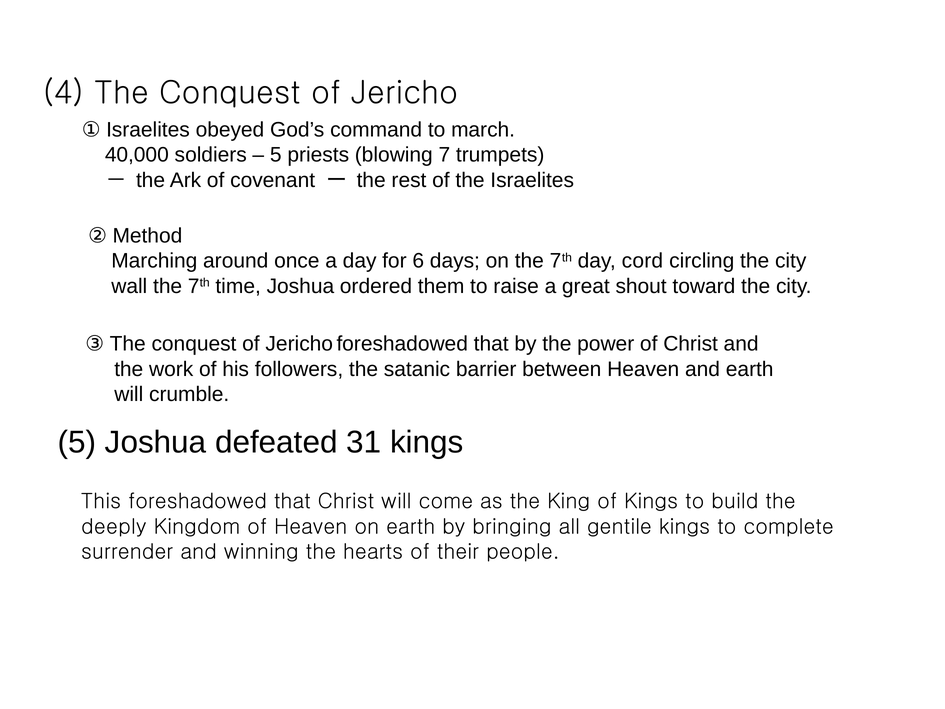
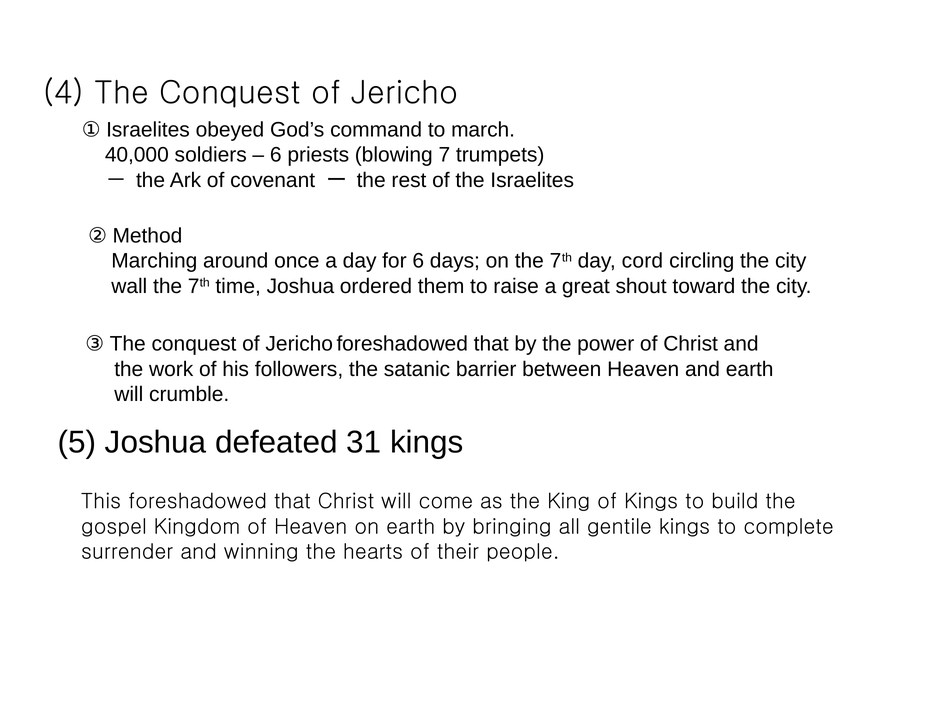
5 at (276, 155): 5 -> 6
deeply: deeply -> gospel
